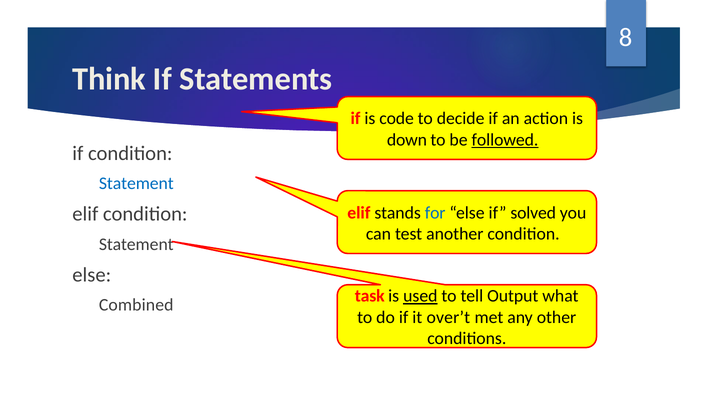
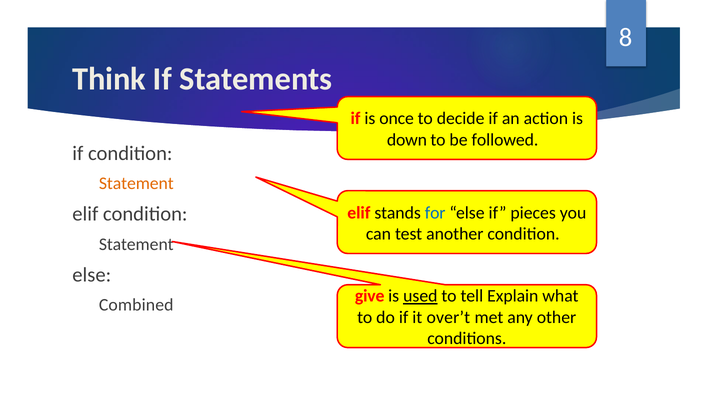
code: code -> once
followed underline: present -> none
Statement at (136, 184) colour: blue -> orange
solved: solved -> pieces
task: task -> give
Output: Output -> Explain
